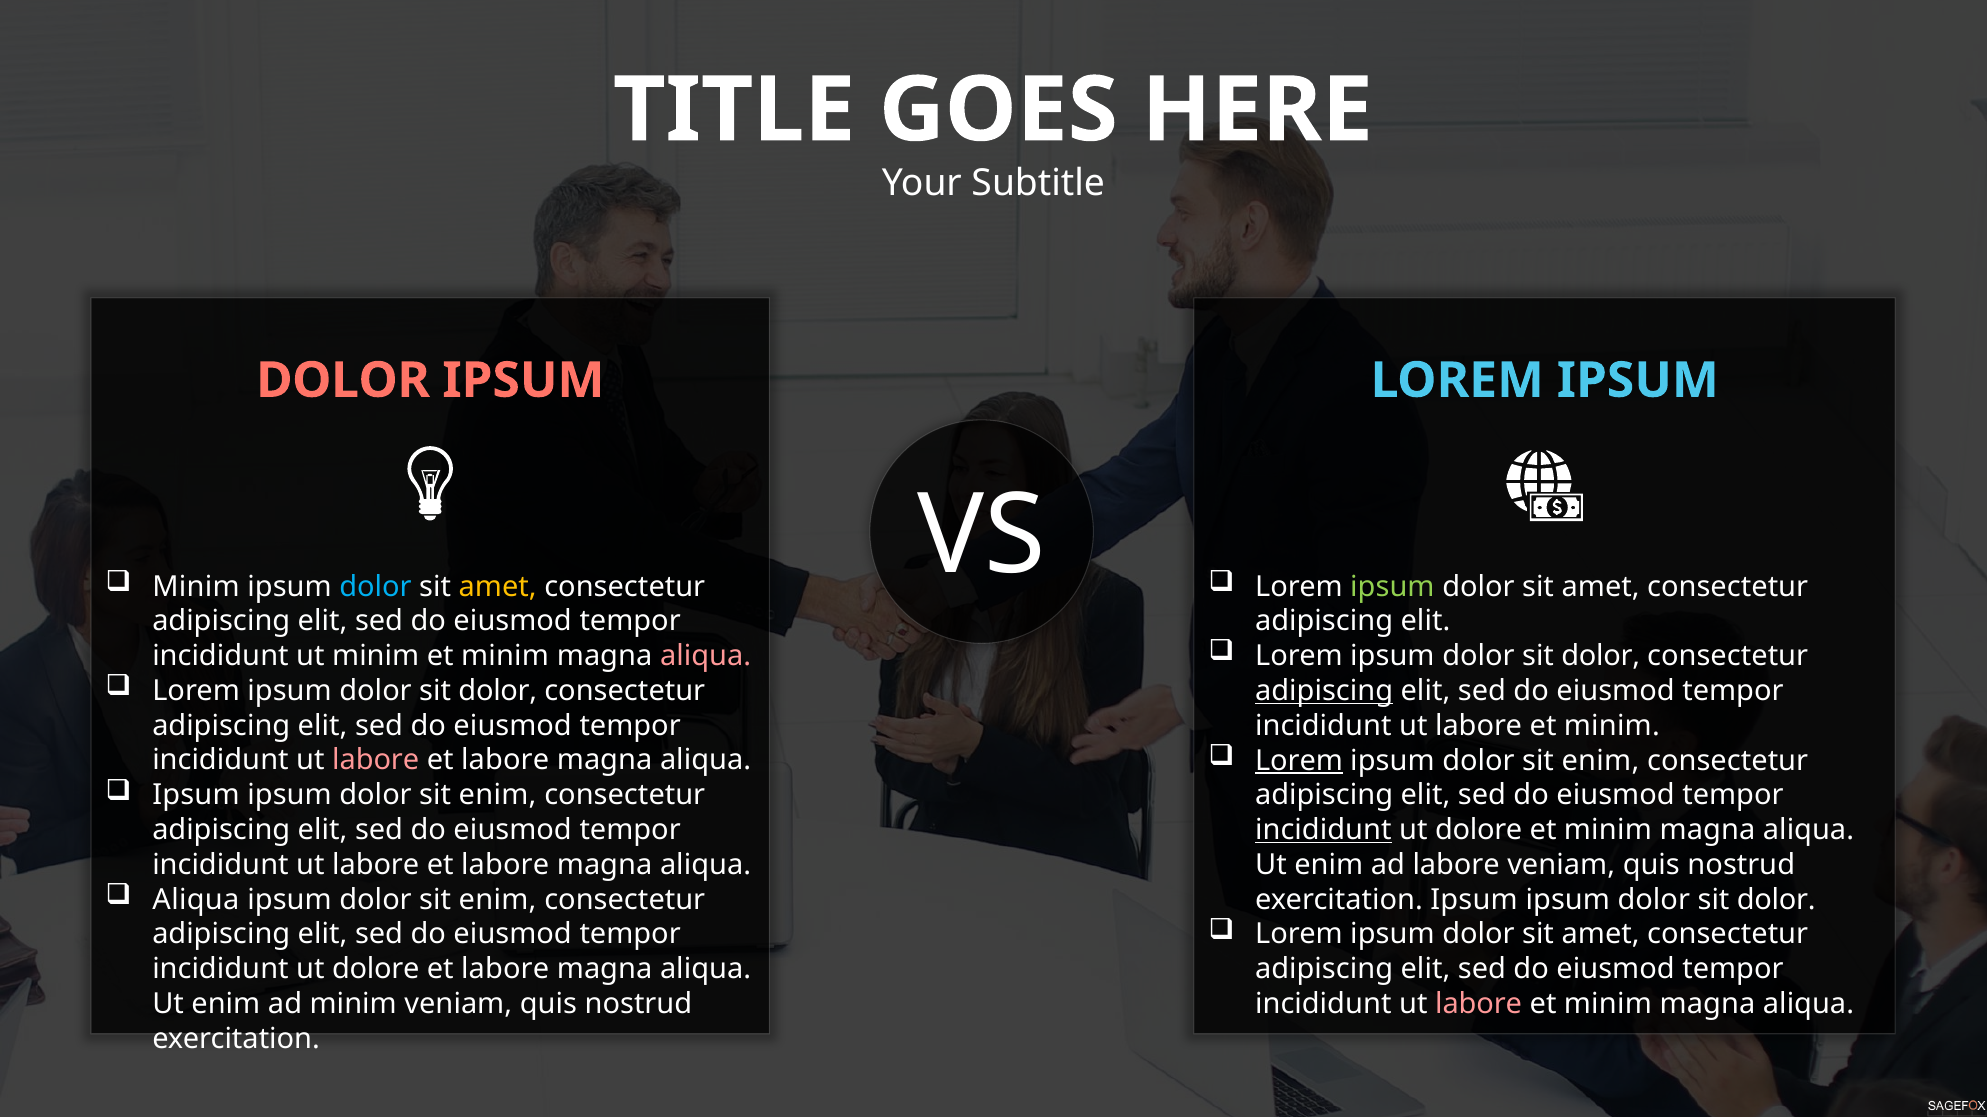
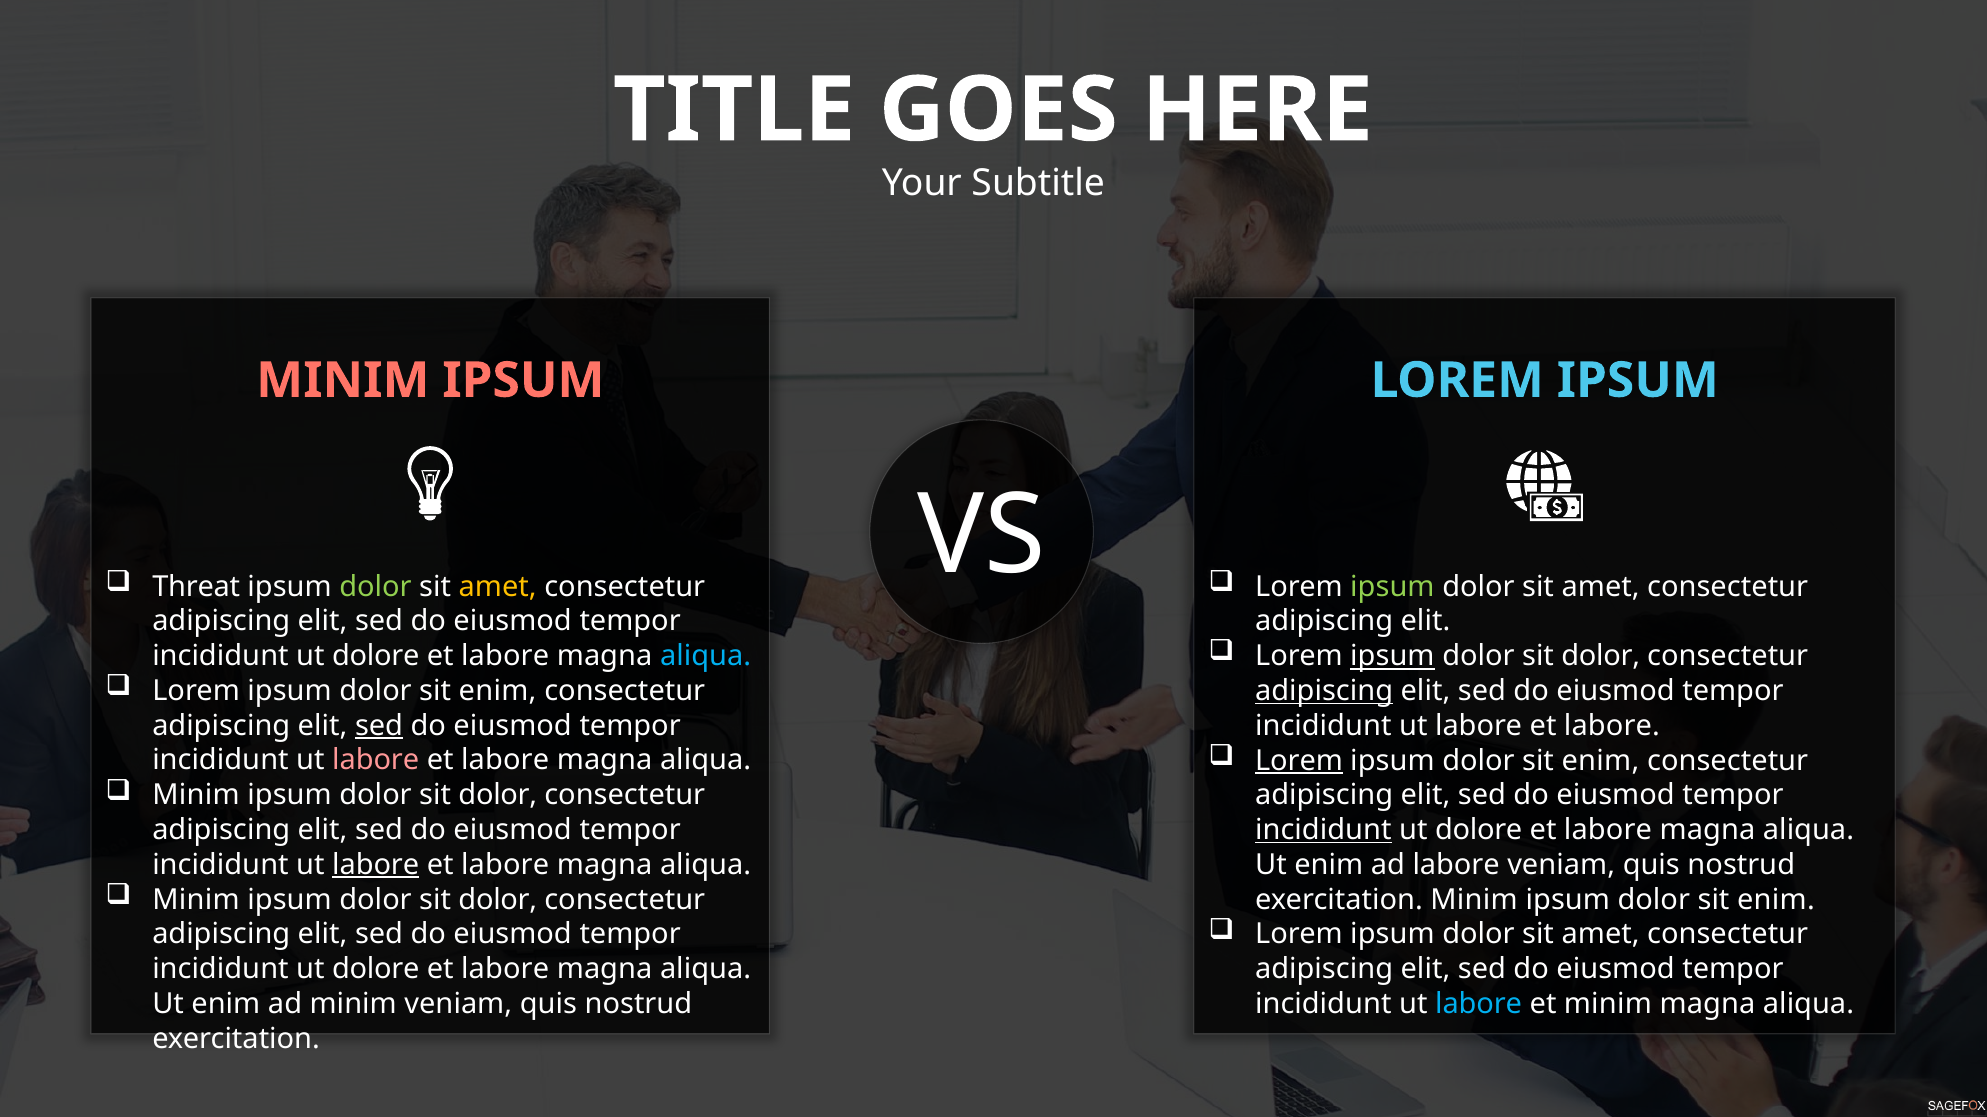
DOLOR at (343, 381): DOLOR -> MINIM
Minim at (196, 587): Minim -> Threat
dolor at (376, 587) colour: light blue -> light green
ipsum at (1392, 657) underline: none -> present
minim at (376, 657): minim -> dolore
minim at (505, 657): minim -> labore
aliqua at (706, 657) colour: pink -> light blue
dolor at (498, 691): dolor -> enim
sed at (379, 726) underline: none -> present
minim at (1612, 726): minim -> labore
Ipsum at (196, 796): Ipsum -> Minim
enim at (498, 796): enim -> dolor
minim at (1608, 831): minim -> labore
labore at (376, 865) underline: none -> present
Aliqua at (196, 900): Aliqua -> Minim
enim at (498, 900): enim -> dolor
exercitation Ipsum: Ipsum -> Minim
dolor at (1776, 900): dolor -> enim
labore at (1479, 1004) colour: pink -> light blue
